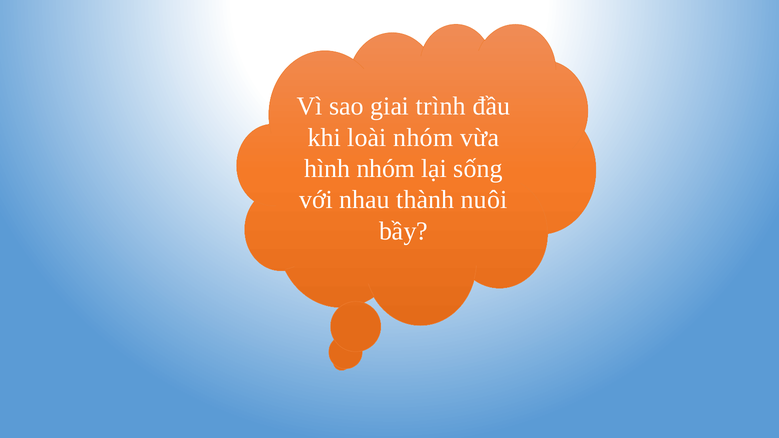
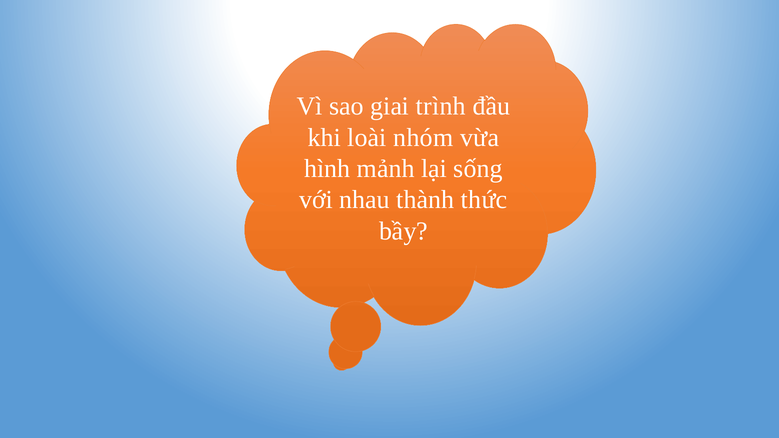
hình nhóm: nhóm -> mảnh
nuôi: nuôi -> thức
